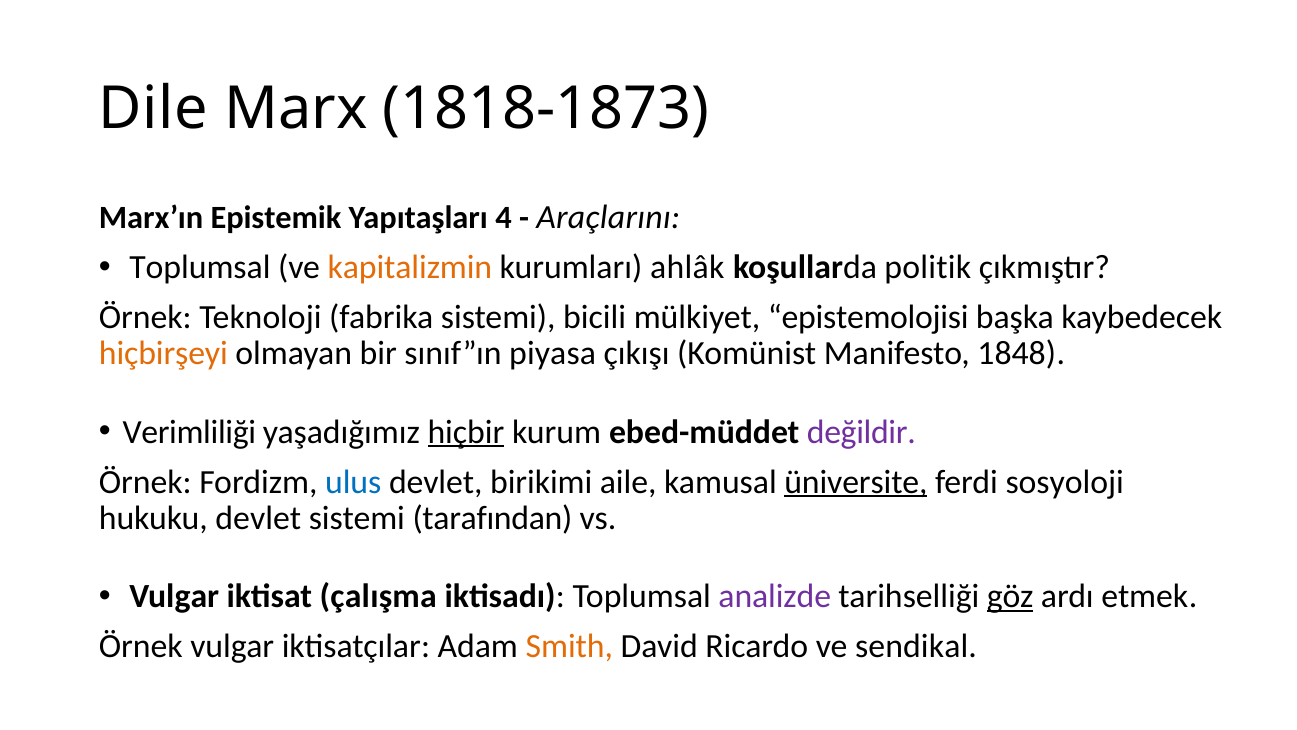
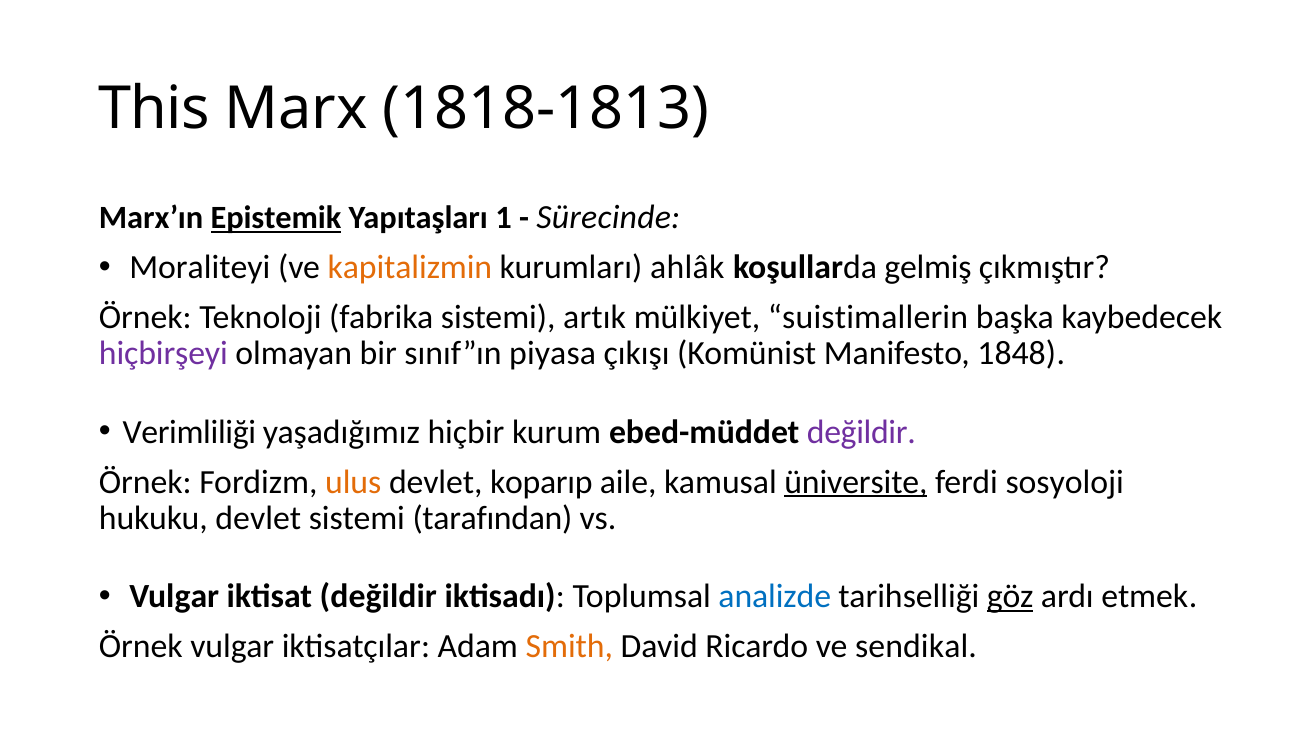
Dile: Dile -> This
1818-1873: 1818-1873 -> 1818-1813
Epistemik underline: none -> present
4: 4 -> 1
Araçlarını: Araçlarını -> Sürecinde
Toplumsal at (200, 267): Toplumsal -> Moraliteyi
politik: politik -> gelmiş
bicili: bicili -> artık
epistemolojisi: epistemolojisi -> suistimallerin
hiçbirşeyi colour: orange -> purple
hiçbir underline: present -> none
ulus colour: blue -> orange
birikimi: birikimi -> koparıp
iktisat çalışma: çalışma -> değildir
analizde colour: purple -> blue
